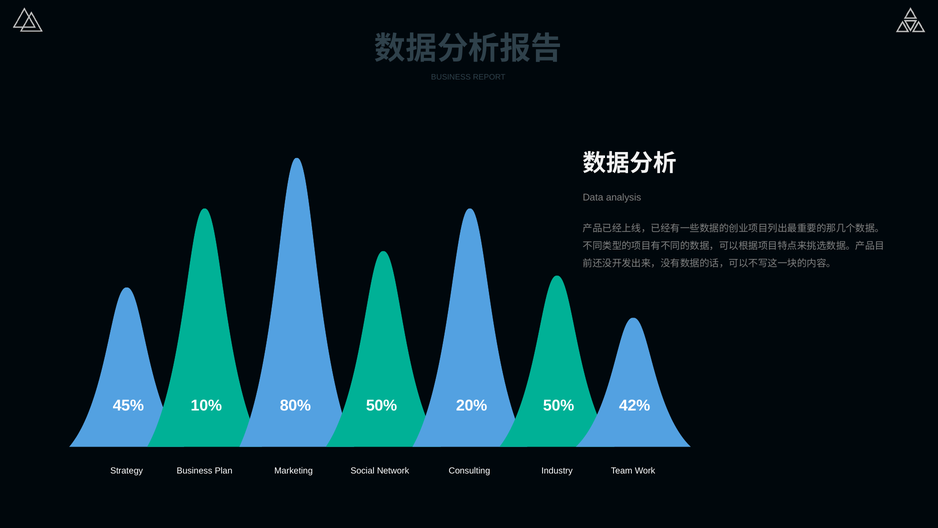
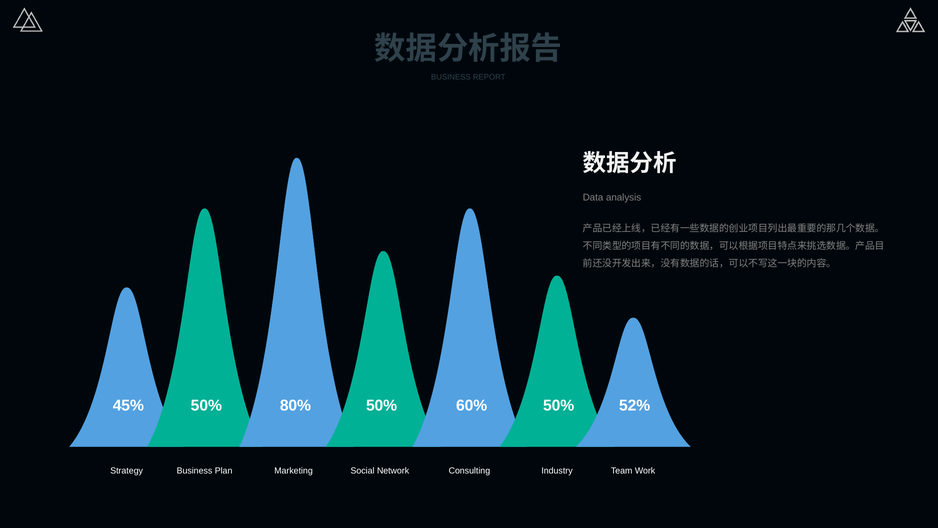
45% 10%: 10% -> 50%
20%: 20% -> 60%
42%: 42% -> 52%
